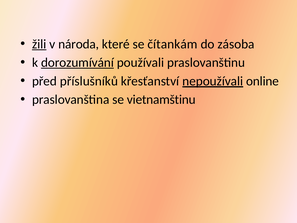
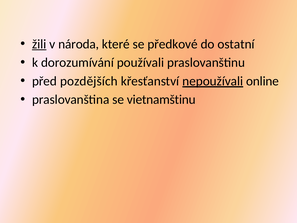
čítankám: čítankám -> předkové
zásoba: zásoba -> ostatní
dorozumívání underline: present -> none
příslušníků: příslušníků -> pozdějších
